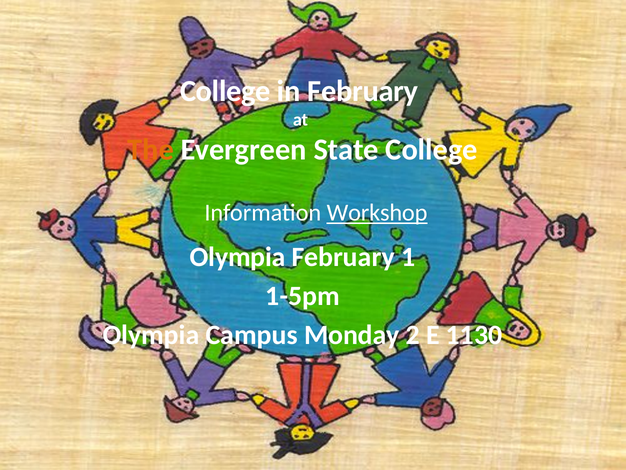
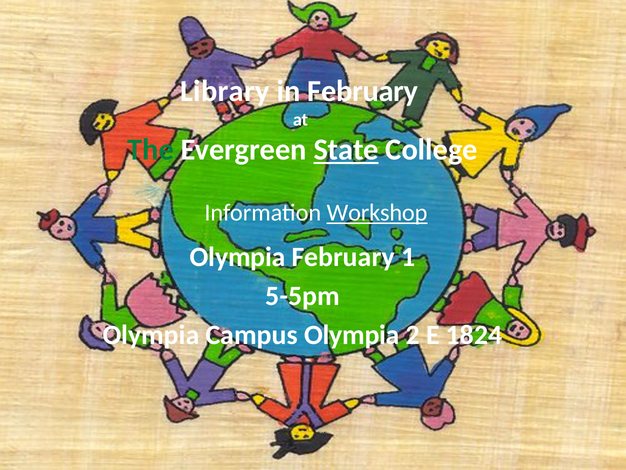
College at (225, 91): College -> Library
The colour: orange -> green
State underline: none -> present
1-5pm: 1-5pm -> 5-5pm
Campus Monday: Monday -> Olympia
1130: 1130 -> 1824
